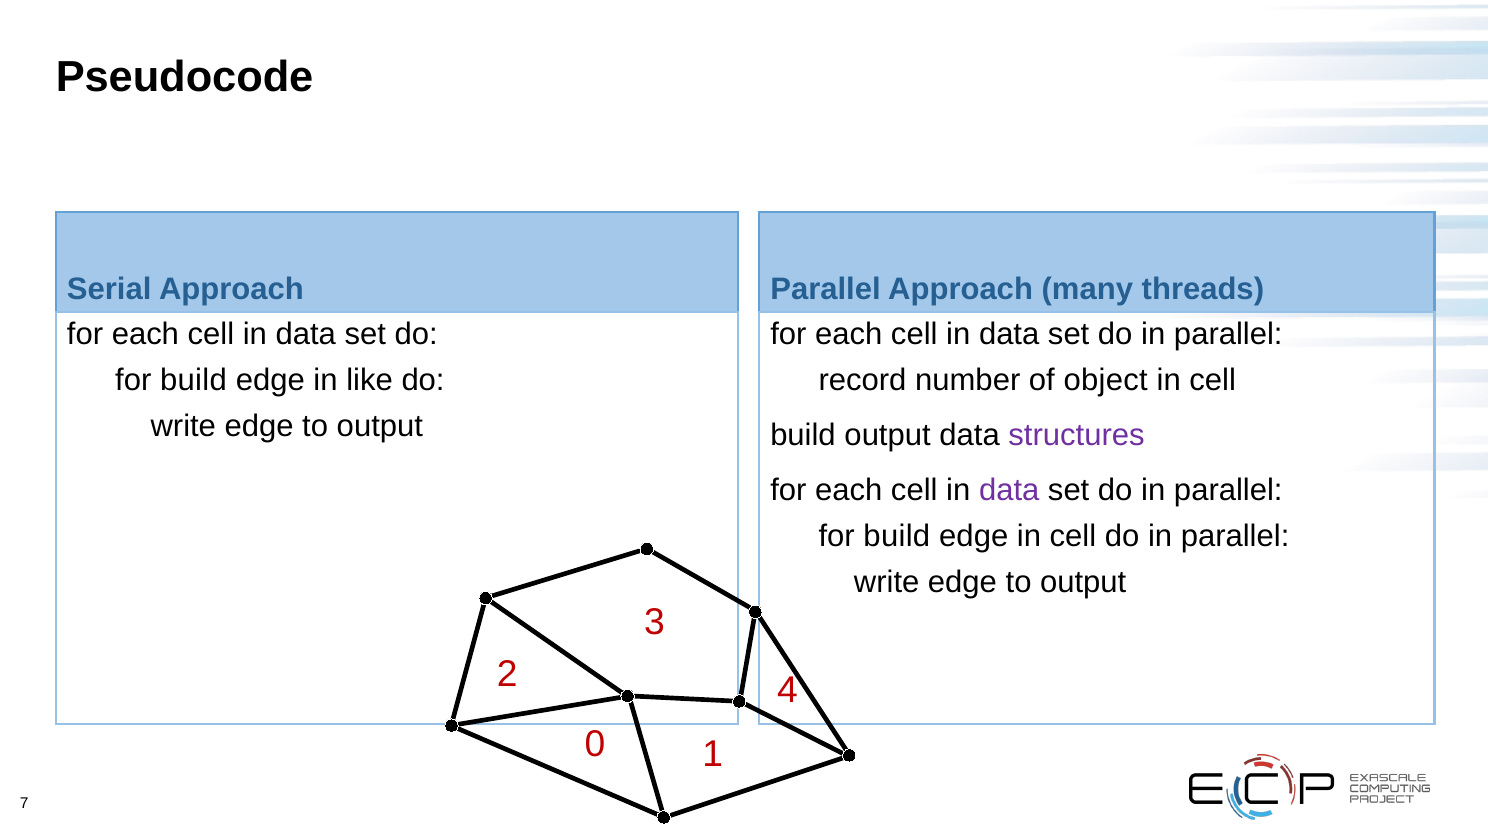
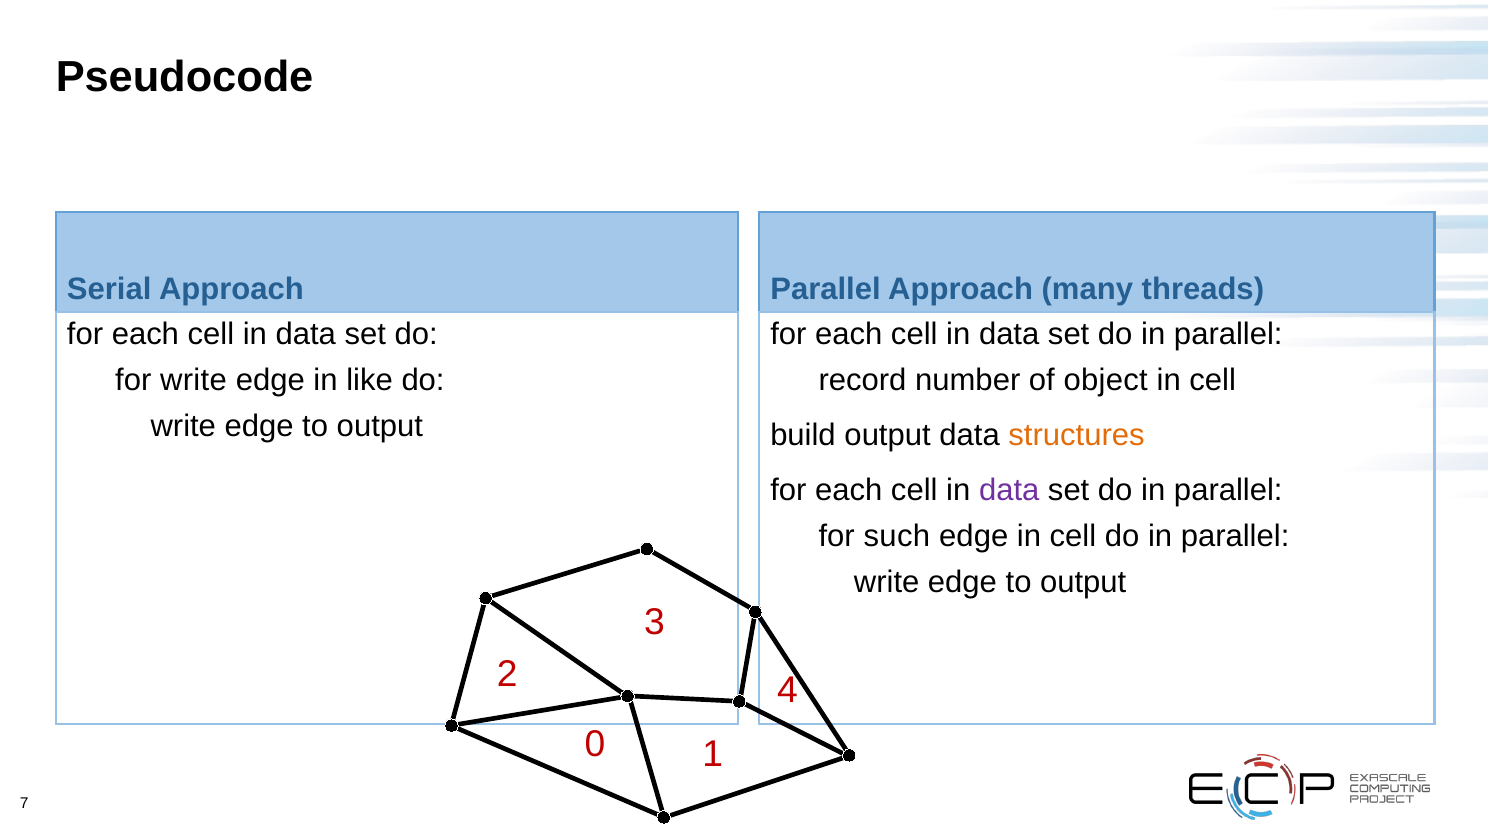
build at (193, 380): build -> write
structures colour: purple -> orange
build at (897, 537): build -> such
